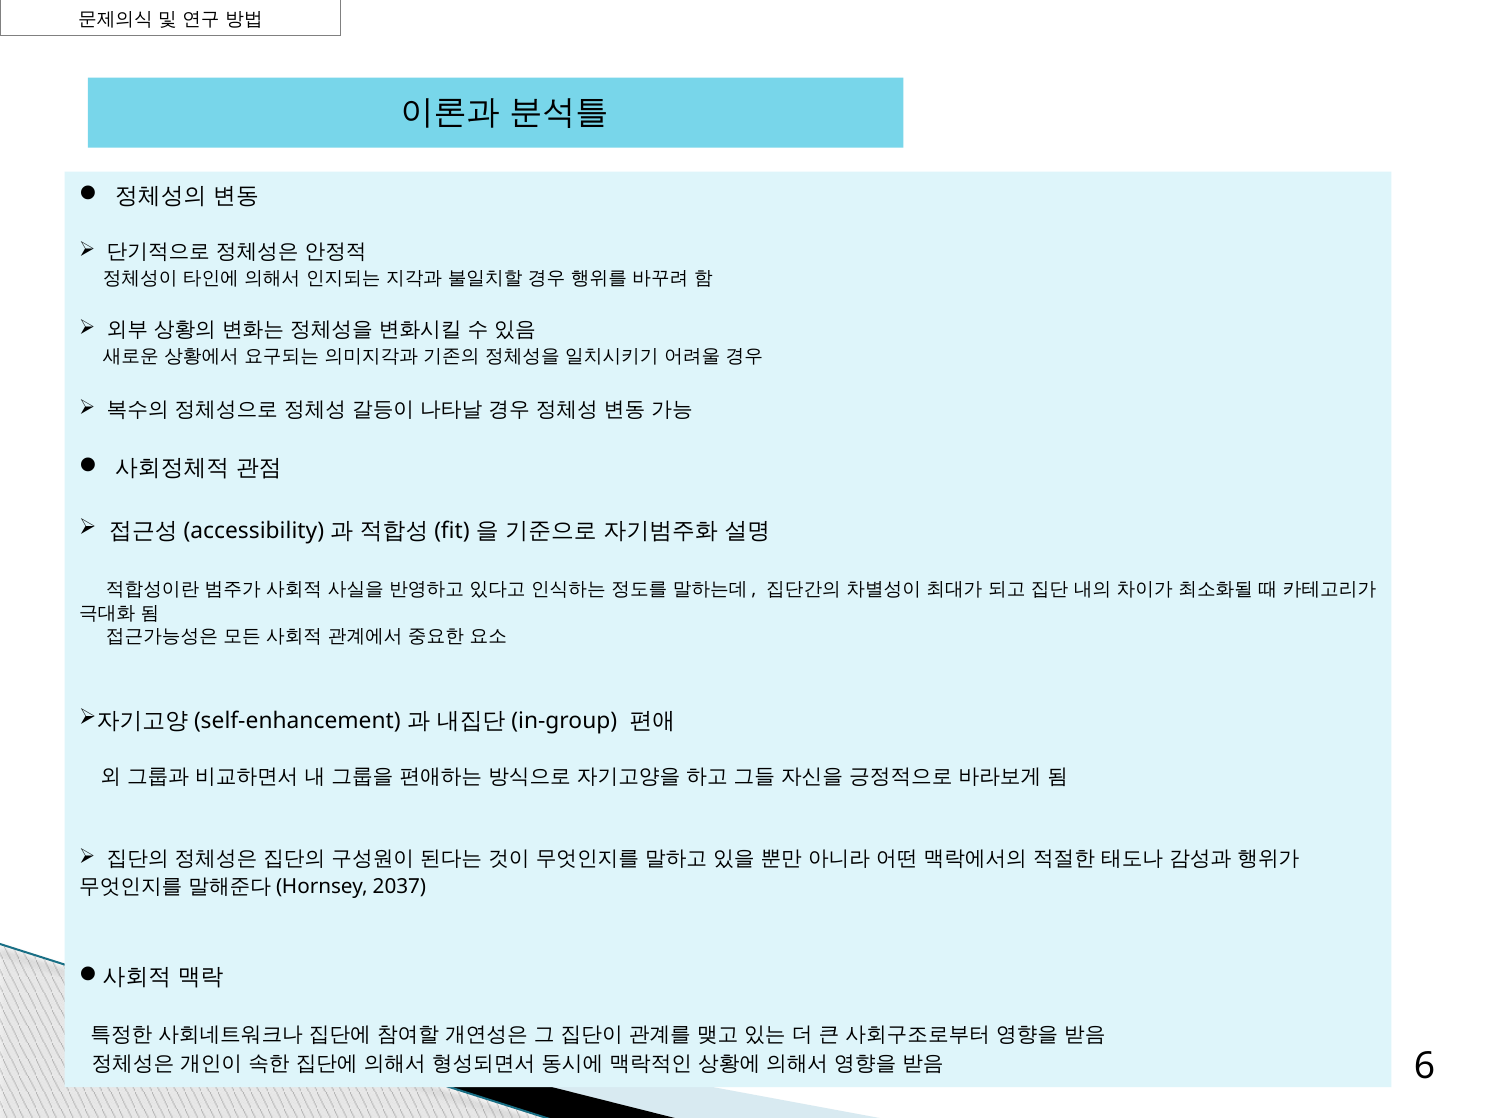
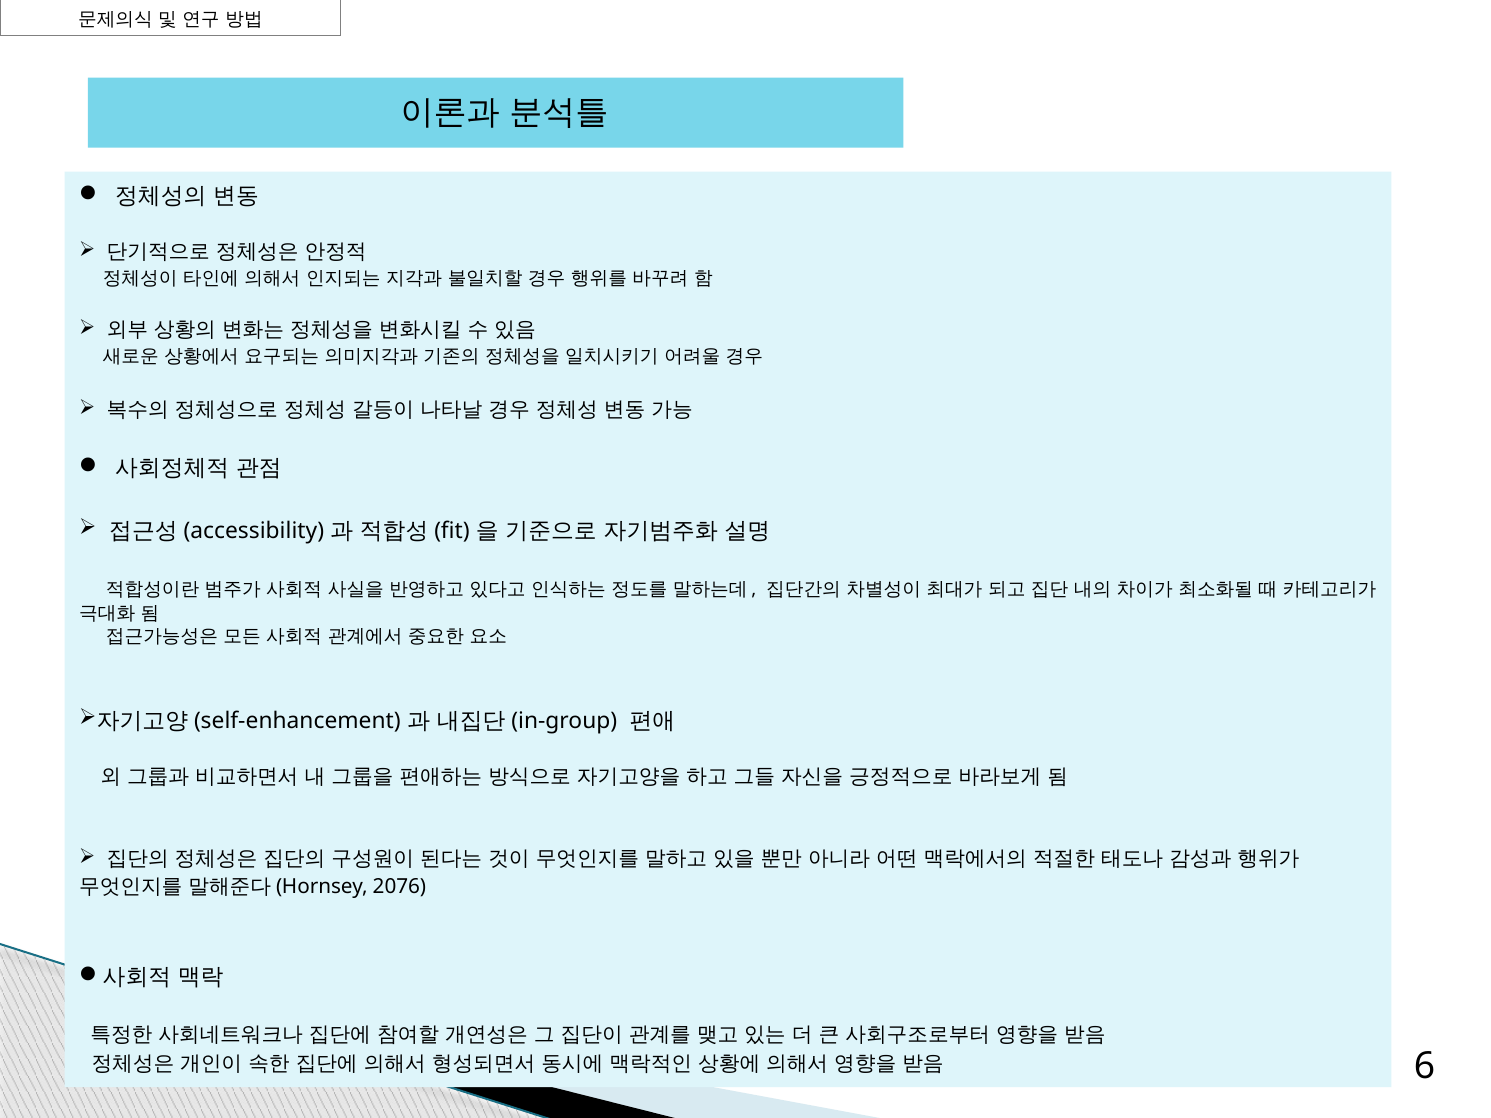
2037: 2037 -> 2076
